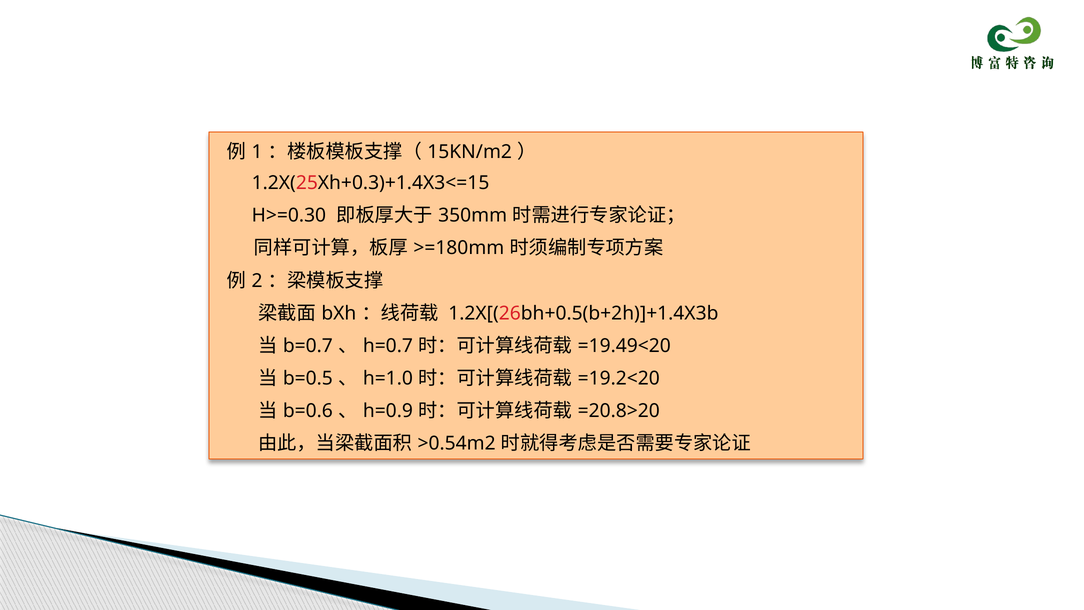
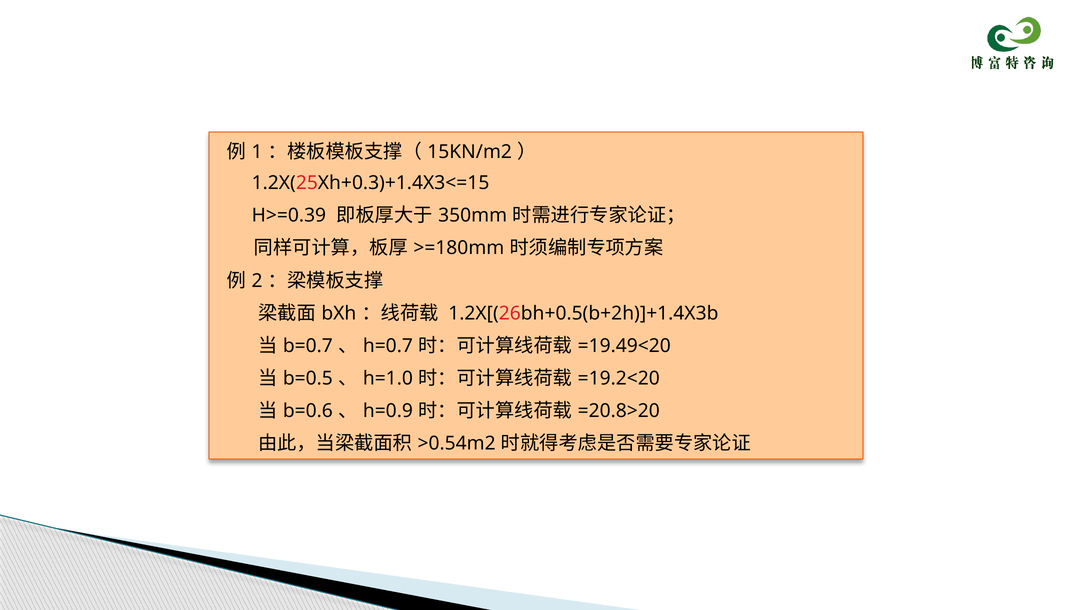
H>=0.30: H>=0.30 -> H>=0.39
